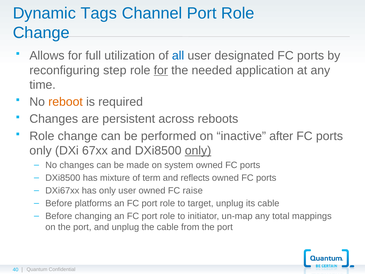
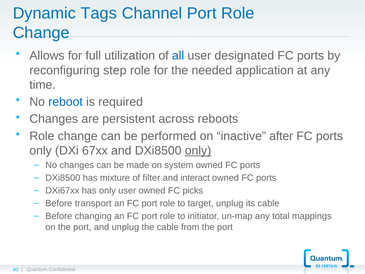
for at (161, 70) underline: present -> none
reboot colour: orange -> blue
term: term -> filter
reflects: reflects -> interact
raise: raise -> picks
platforms: platforms -> transport
